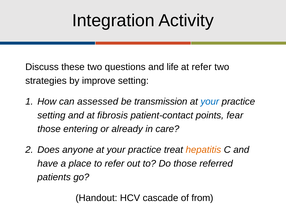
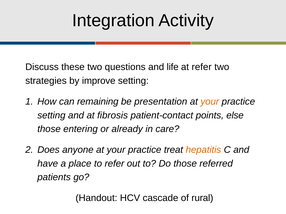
assessed: assessed -> remaining
transmission: transmission -> presentation
your at (210, 102) colour: blue -> orange
fear: fear -> else
from: from -> rural
